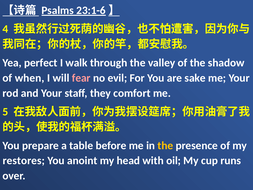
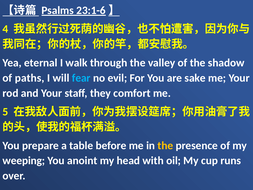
perfect: perfect -> eternal
when: when -> paths
fear colour: pink -> light blue
restores: restores -> weeping
